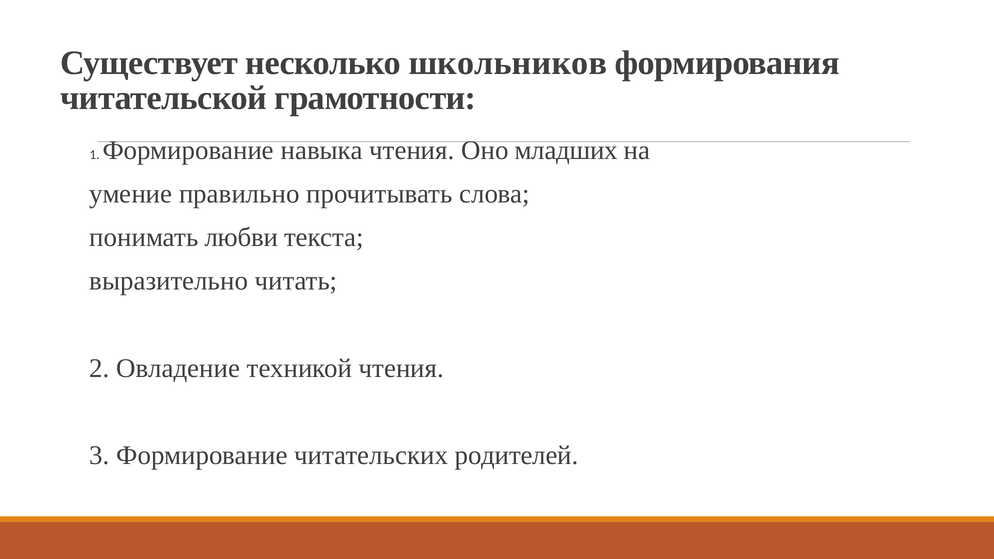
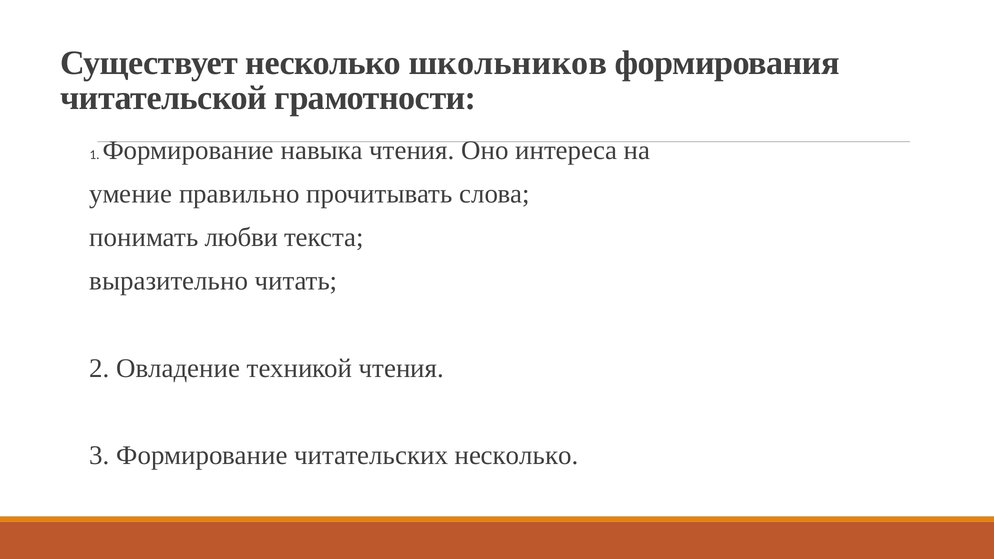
младших: младших -> интереса
читательских родителей: родителей -> несколько
